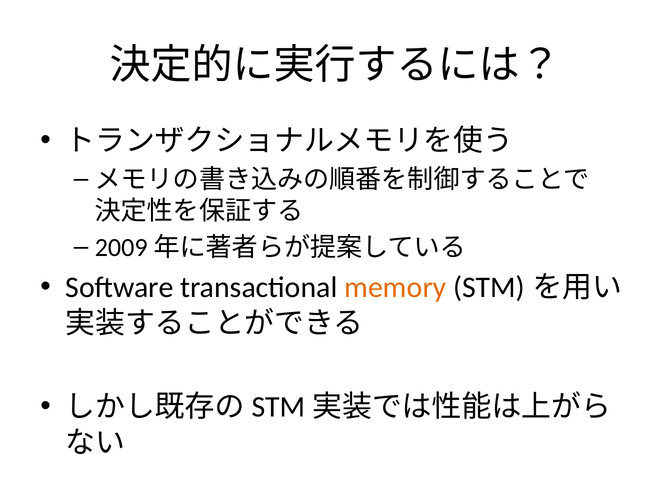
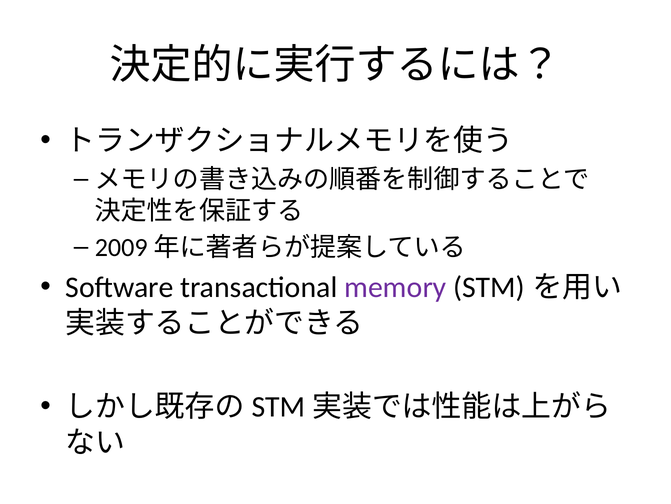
memory colour: orange -> purple
